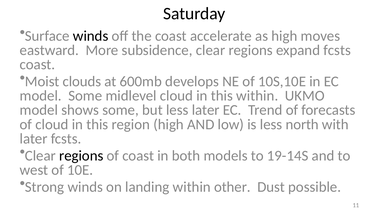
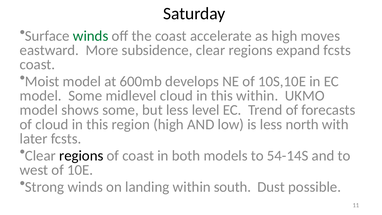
winds at (91, 36) colour: black -> green
Moist clouds: clouds -> model
less later: later -> level
19-14S: 19-14S -> 54-14S
other: other -> south
